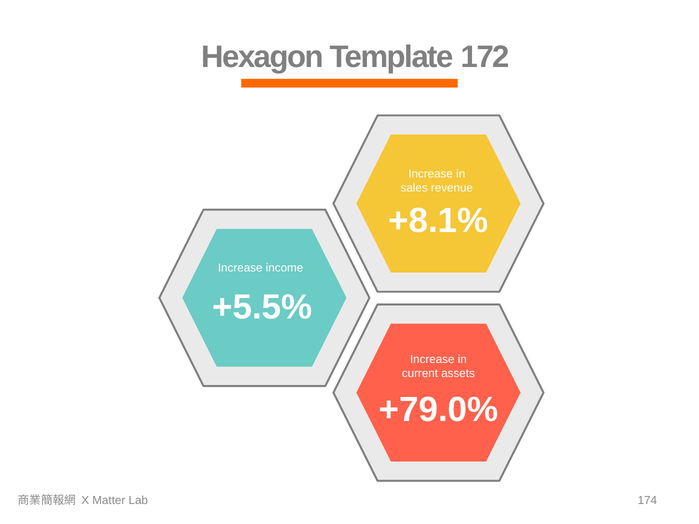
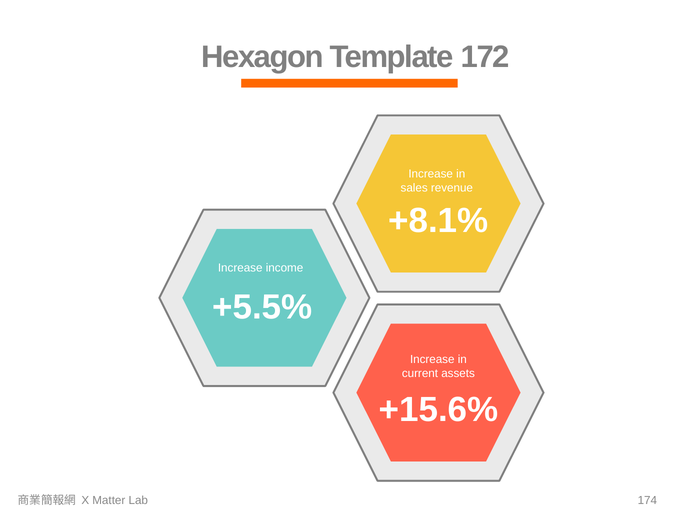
+79.0%: +79.0% -> +15.6%
